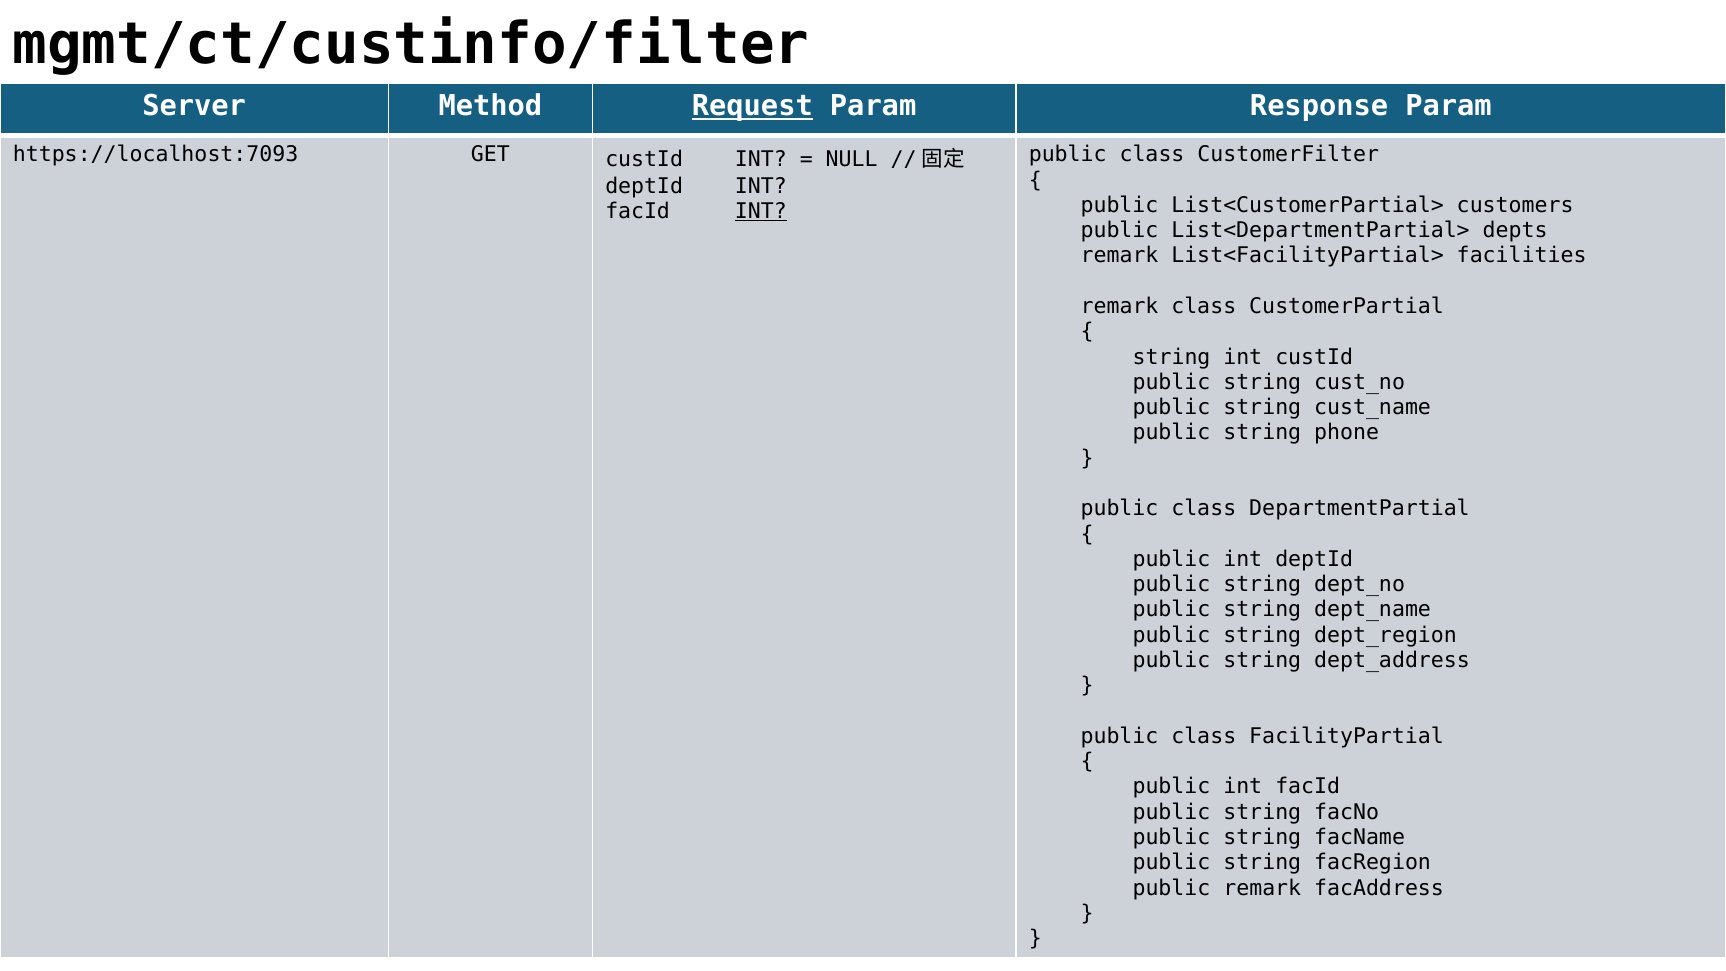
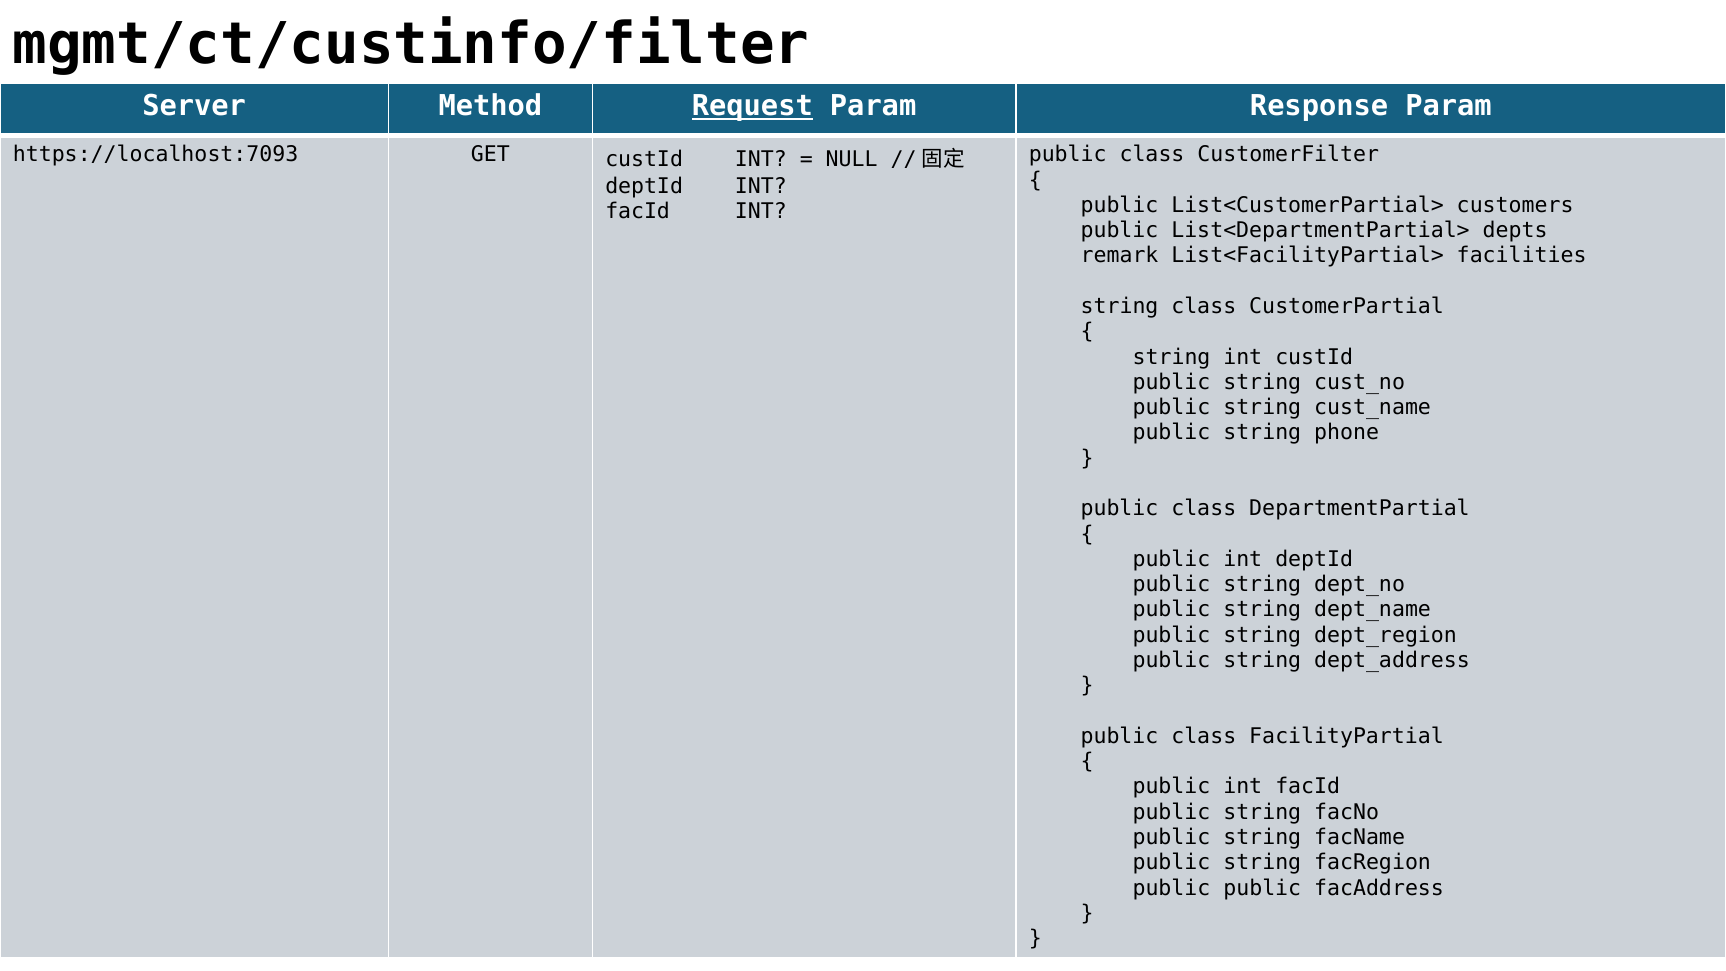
INT at (761, 211) underline: present -> none
remark at (1120, 306): remark -> string
public remark: remark -> public
